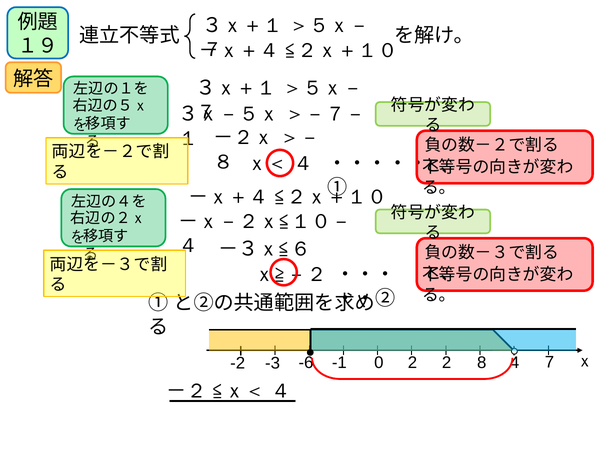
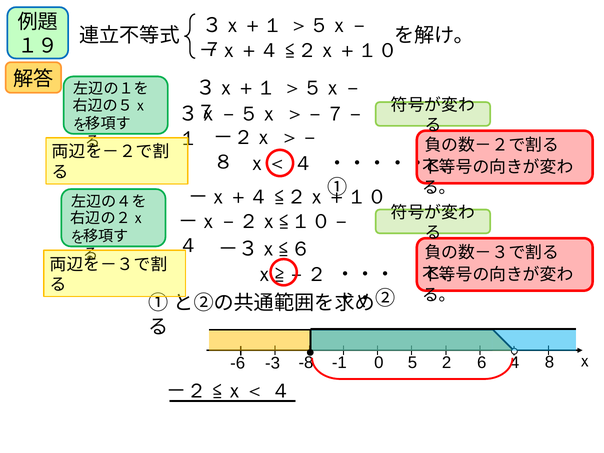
-2: -2 -> -6
-6: -6 -> -8
0 2: 2 -> 5
8: 8 -> 6
7: 7 -> 8
